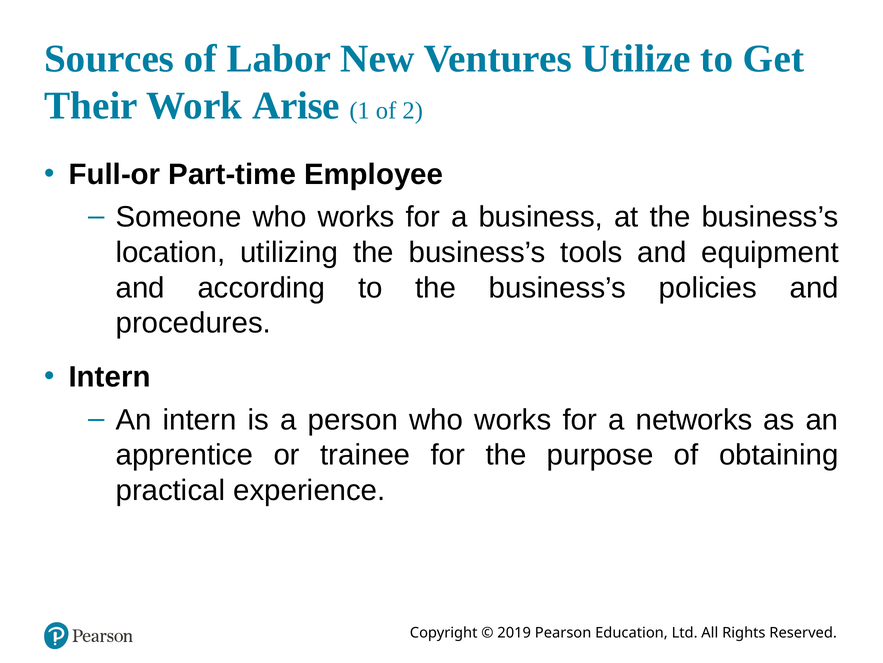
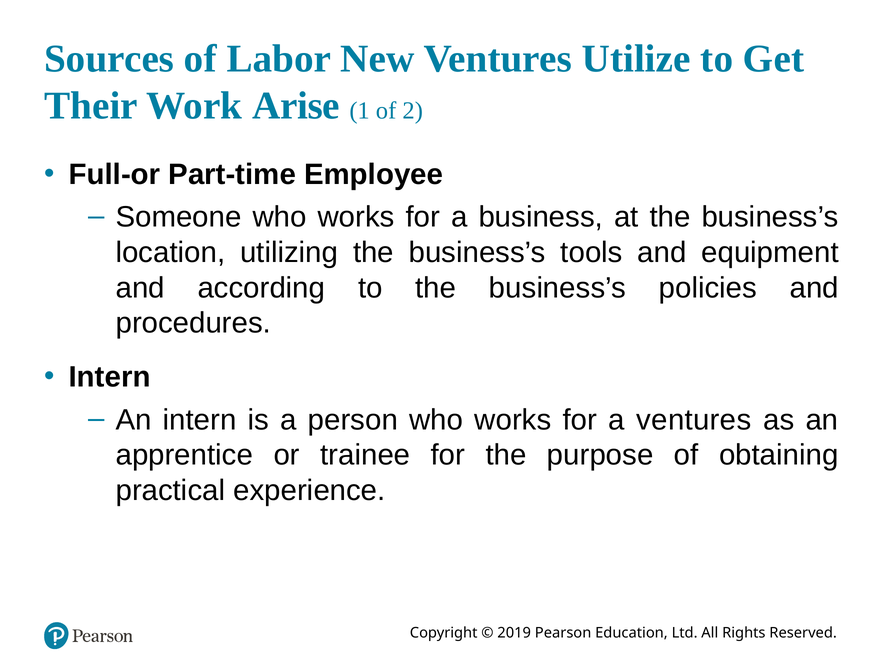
a networks: networks -> ventures
